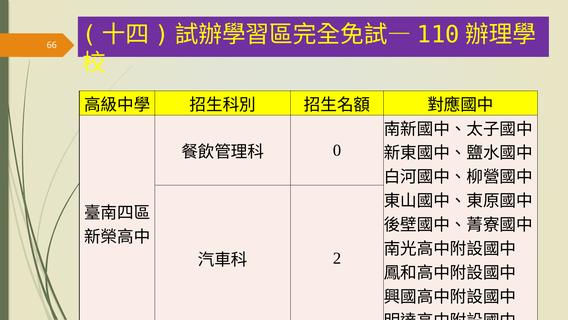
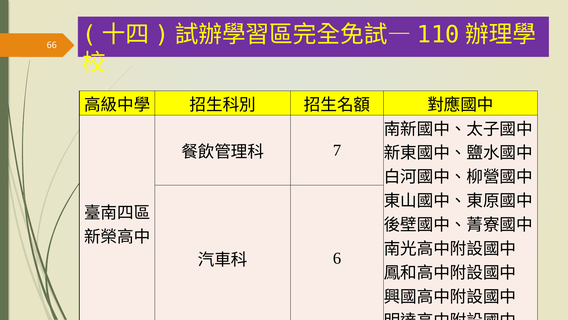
0: 0 -> 7
2: 2 -> 6
